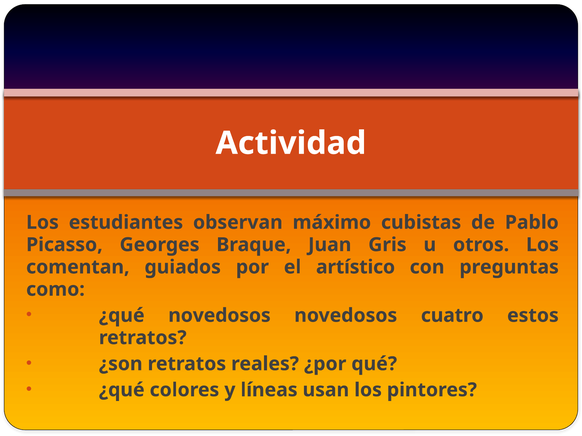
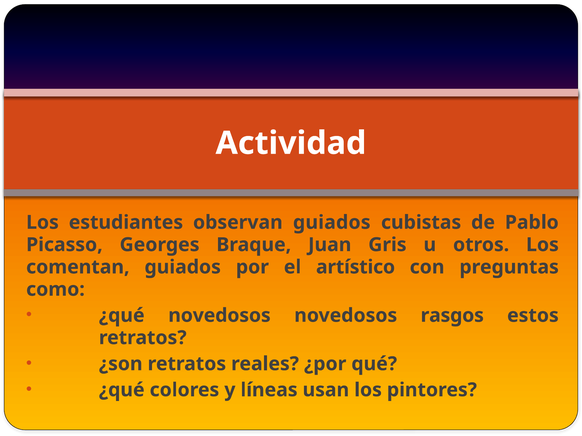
observan máximo: máximo -> guiados
cuatro: cuatro -> rasgos
